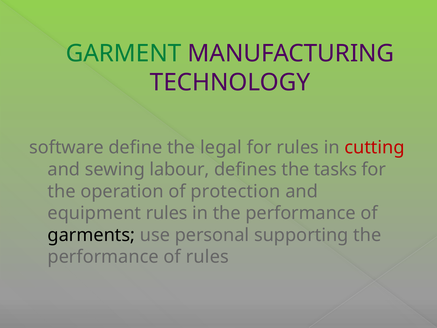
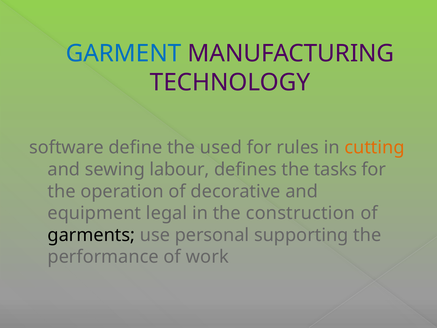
GARMENT colour: green -> blue
legal: legal -> used
cutting colour: red -> orange
protection: protection -> decorative
equipment rules: rules -> legal
in the performance: performance -> construction
of rules: rules -> work
